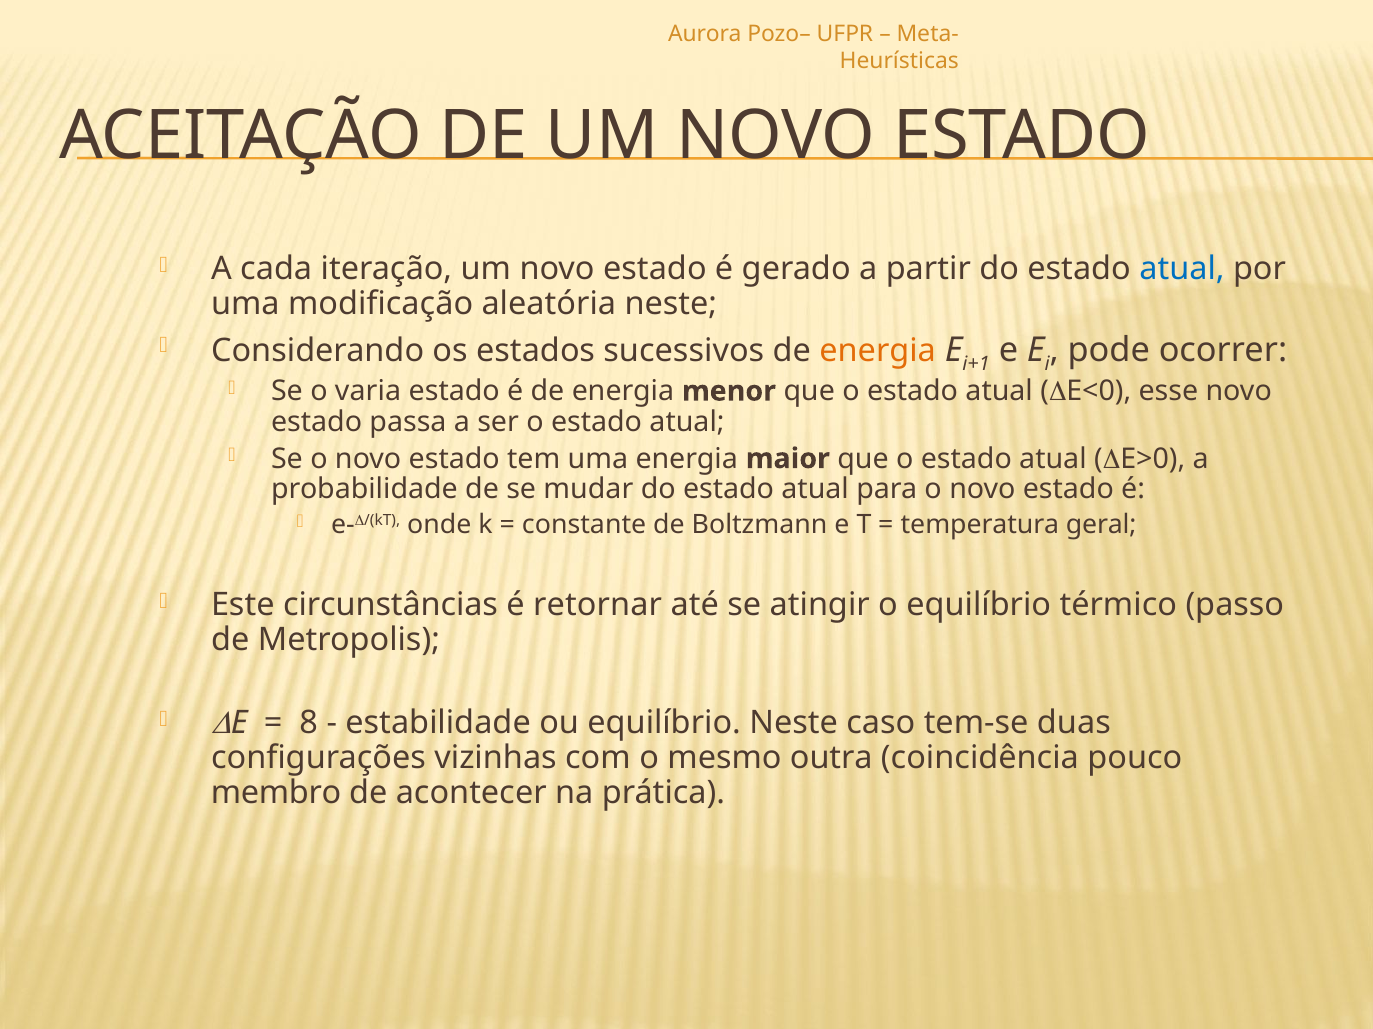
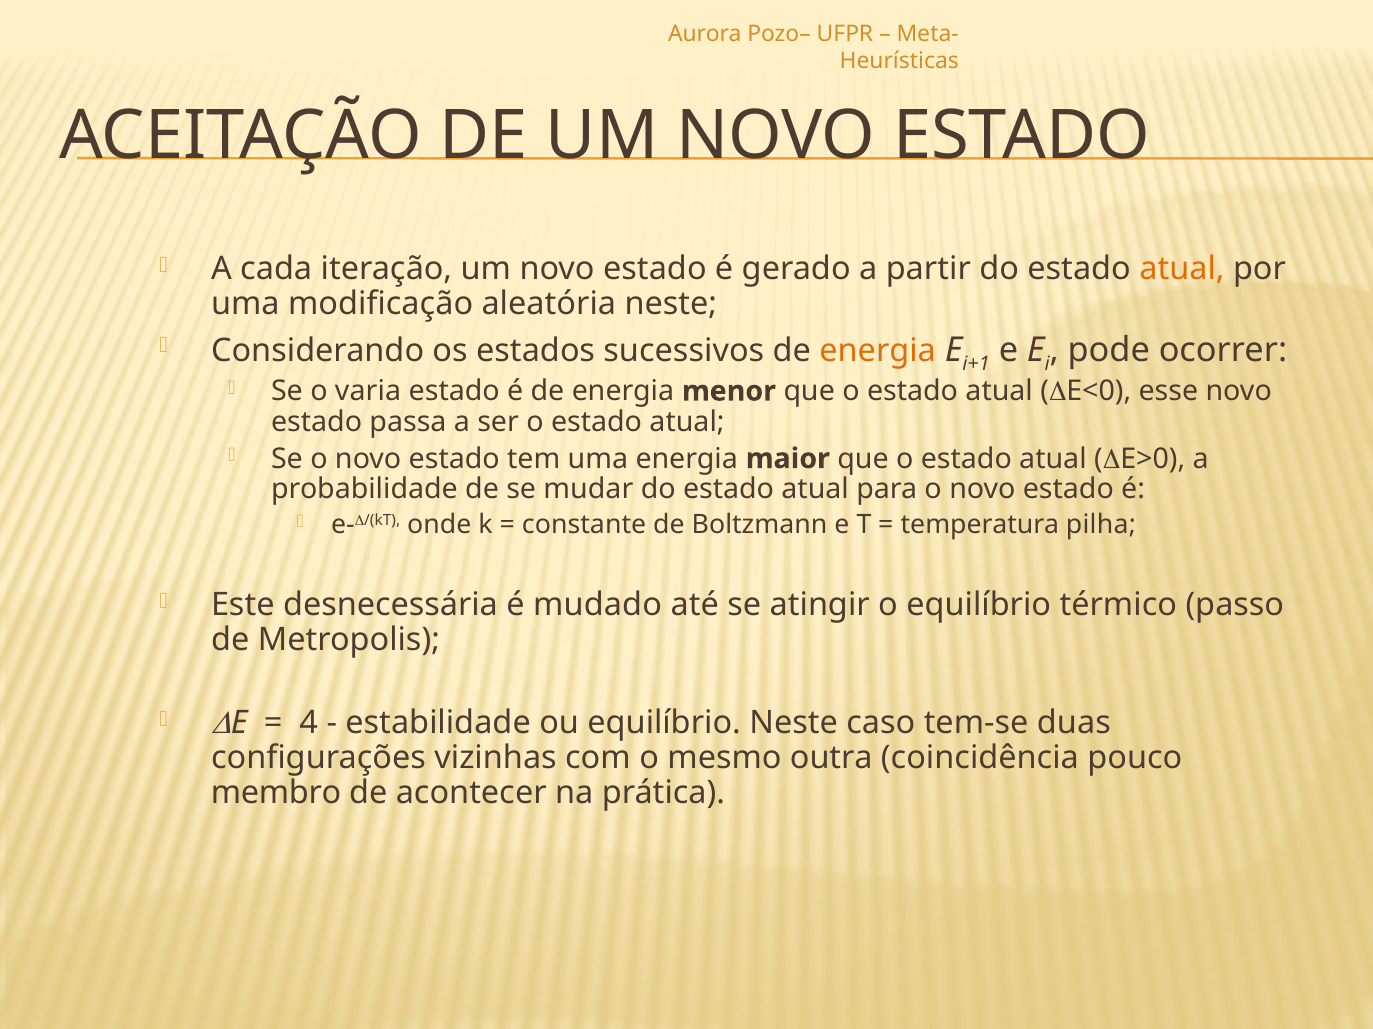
atual at (1182, 269) colour: blue -> orange
geral: geral -> pilha
circunstâncias: circunstâncias -> desnecessária
retornar: retornar -> mudado
8: 8 -> 4
